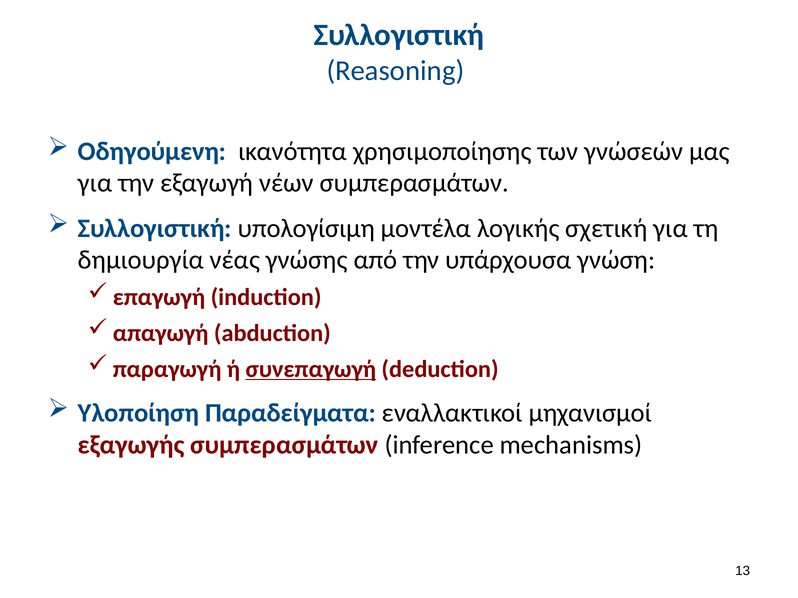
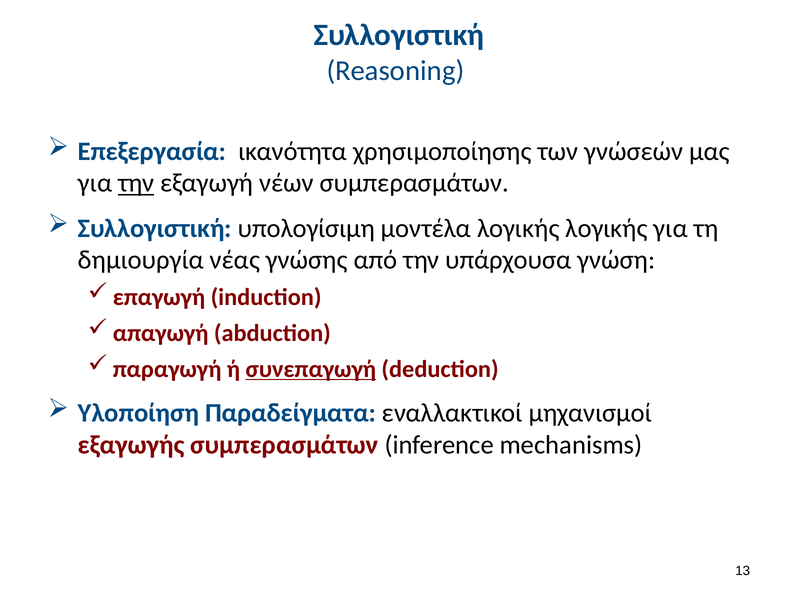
Οδηγούμενη: Οδηγούμενη -> Επεξεργασία
την at (136, 183) underline: none -> present
λογικής σχετική: σχετική -> λογικής
